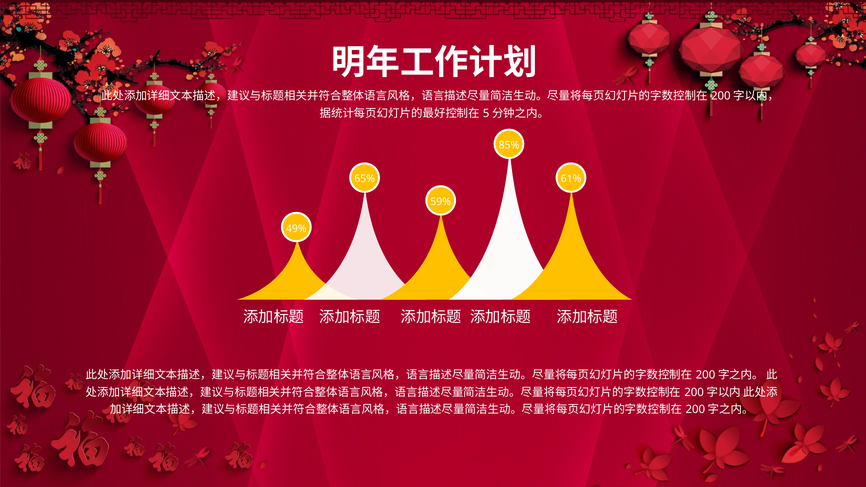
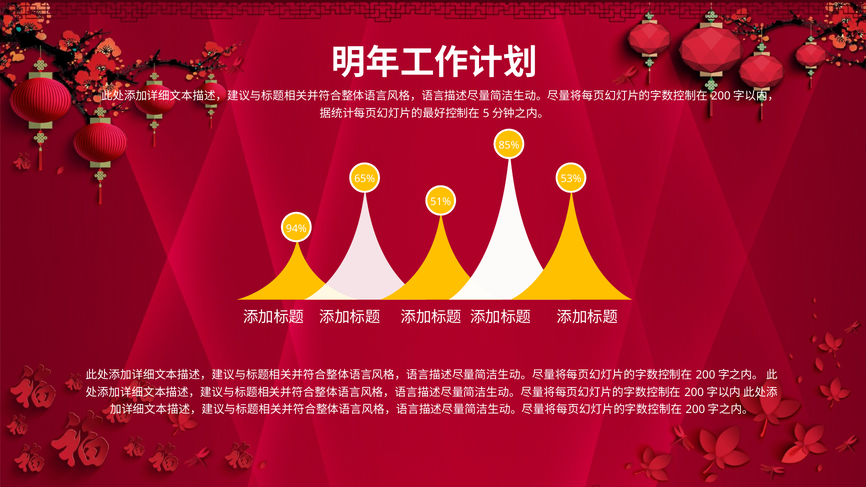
61%: 61% -> 53%
59%: 59% -> 51%
49%: 49% -> 94%
